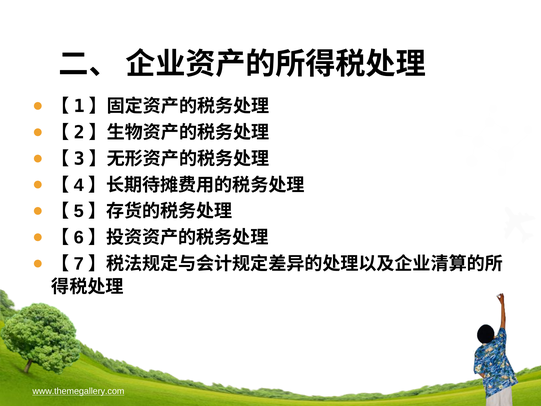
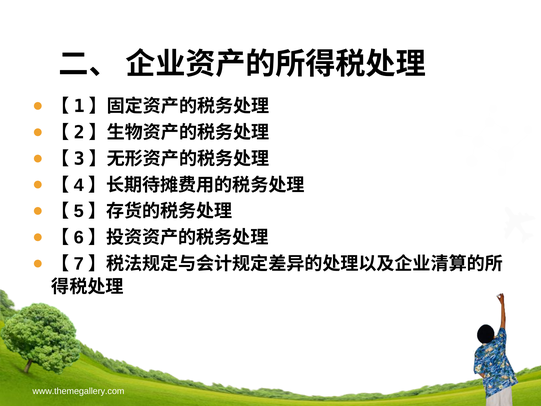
www.themegallery.com underline: present -> none
